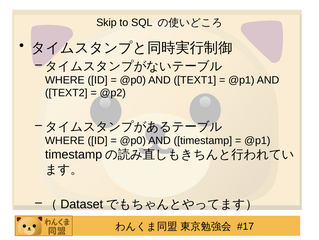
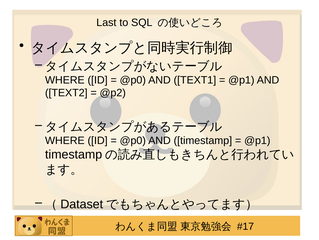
Skip: Skip -> Last
